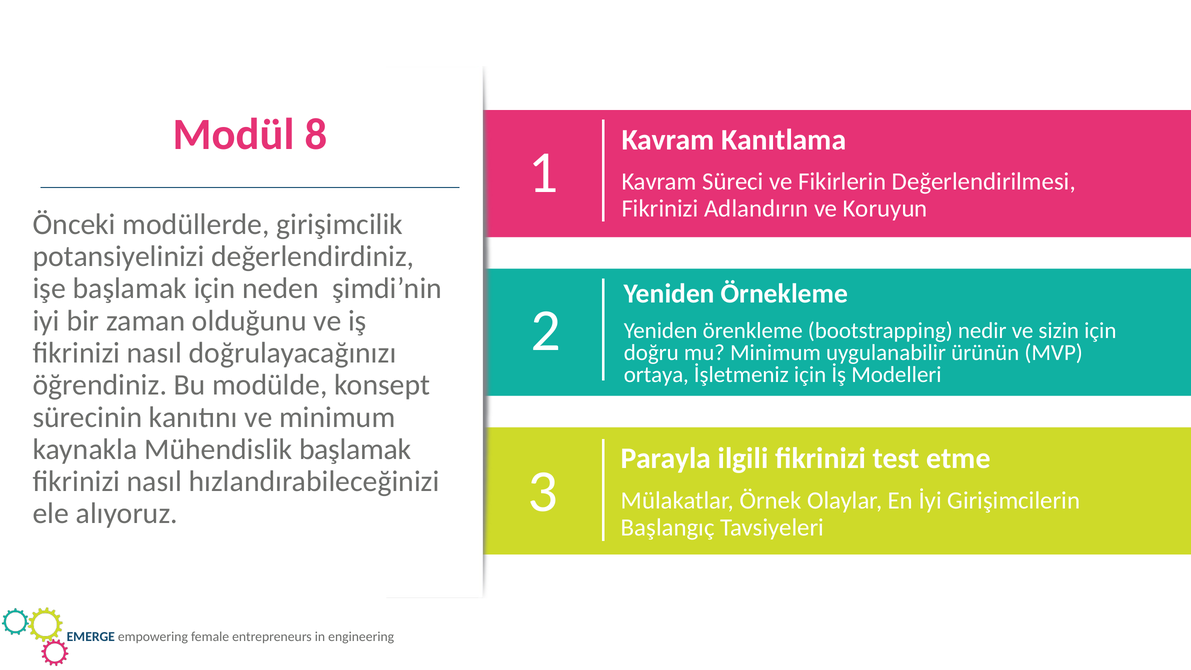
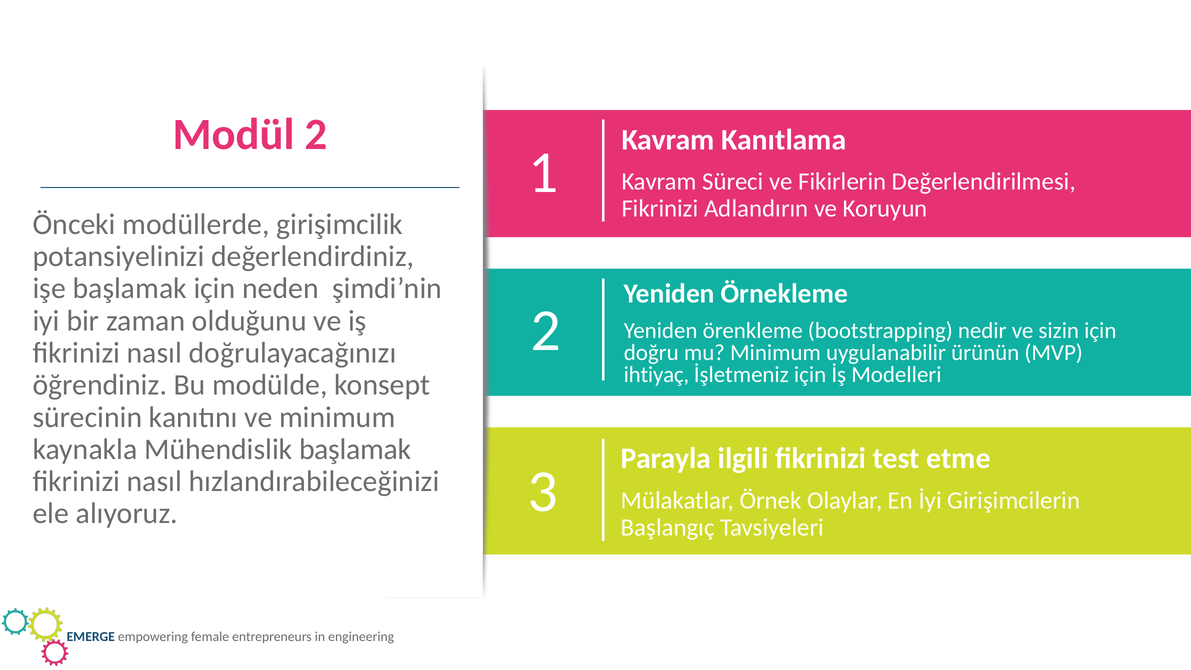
Modül 8: 8 -> 2
ortaya: ortaya -> ihtiyaç
